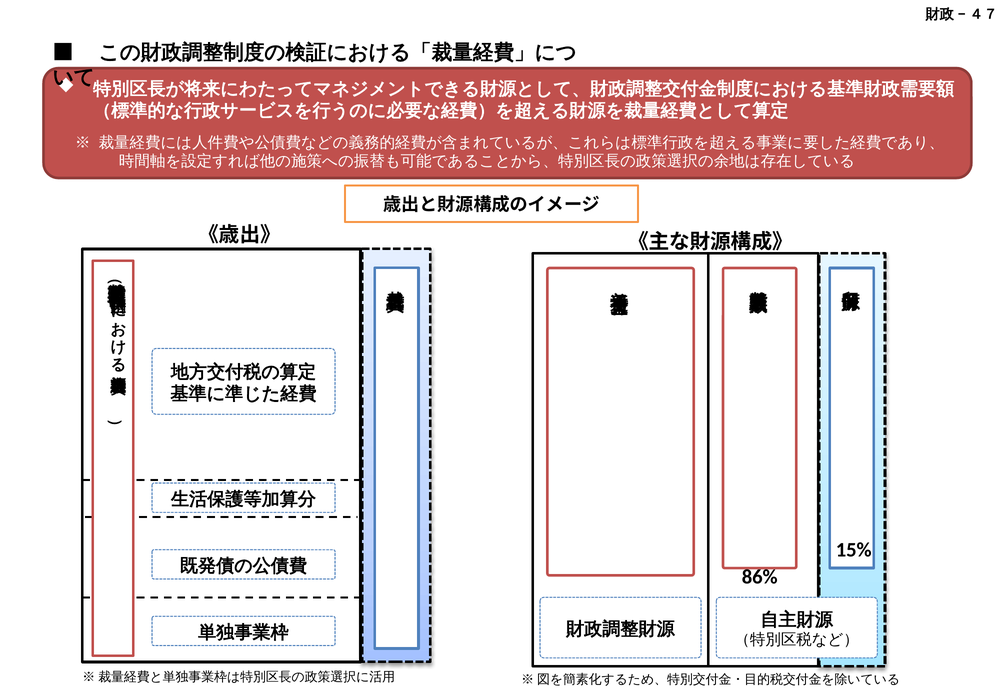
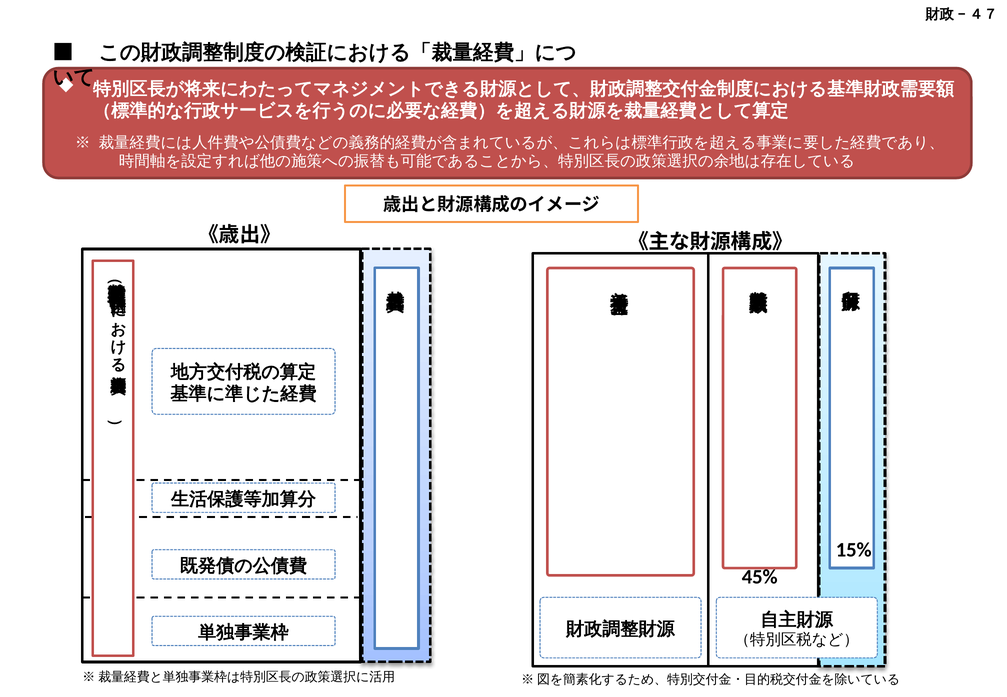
86%: 86% -> 45%
